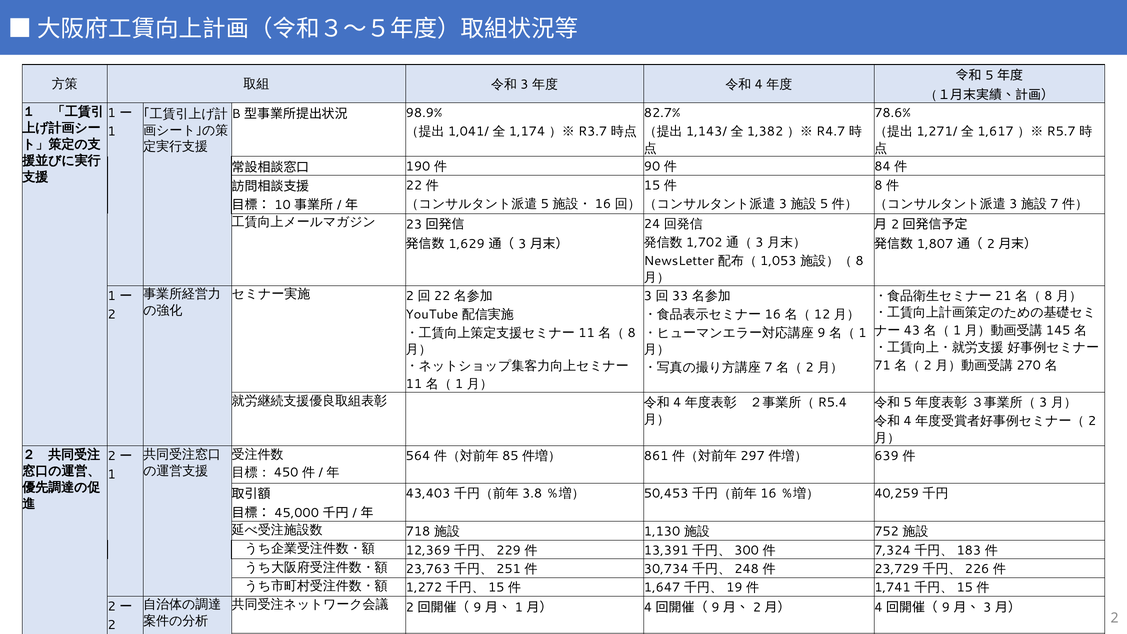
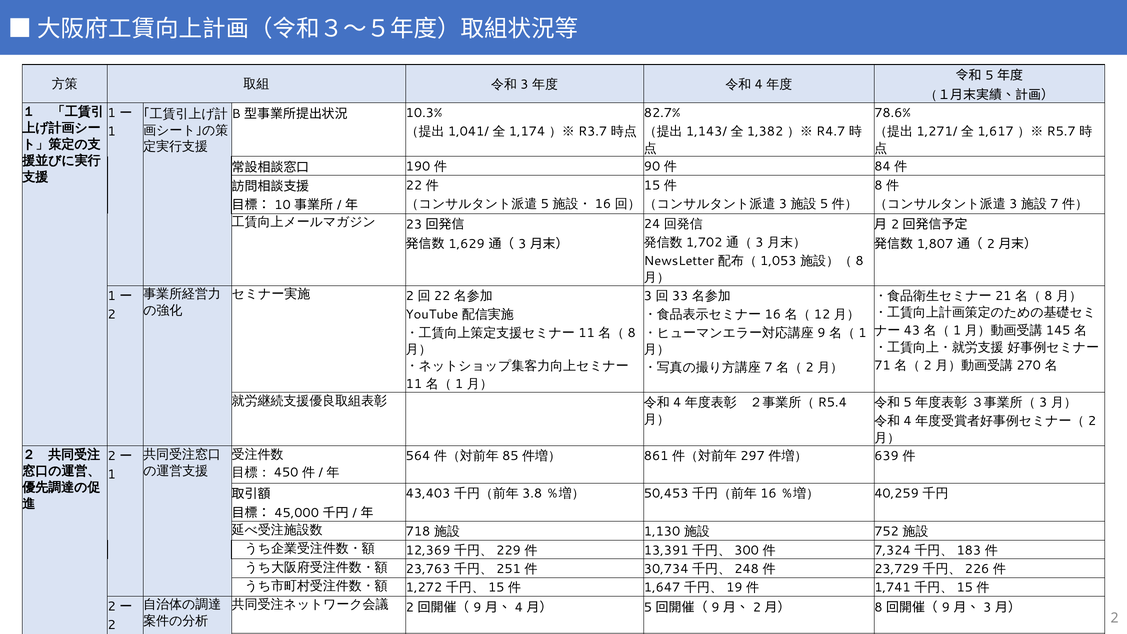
98.9%: 98.9% -> 10.3%
1 at (519, 607): 1 -> 4
4 at (648, 607): 4 -> 5
4 at (878, 607): 4 -> 8
